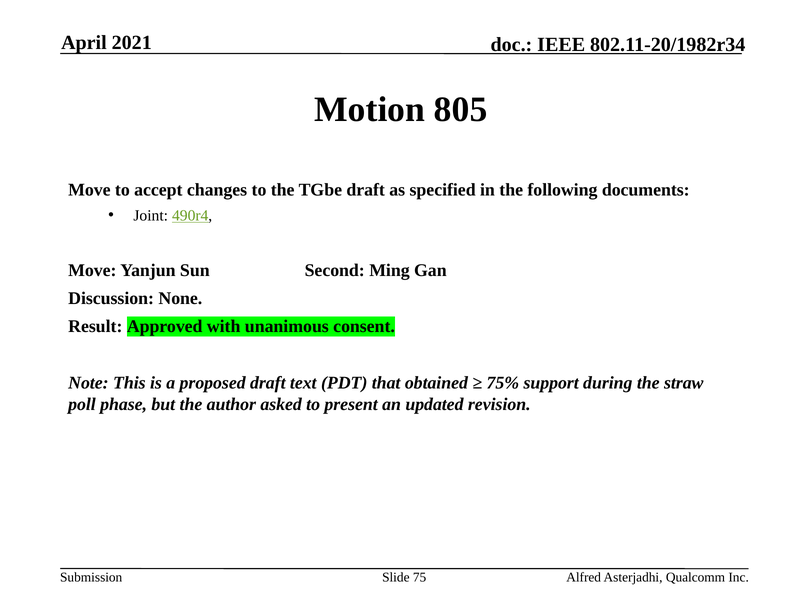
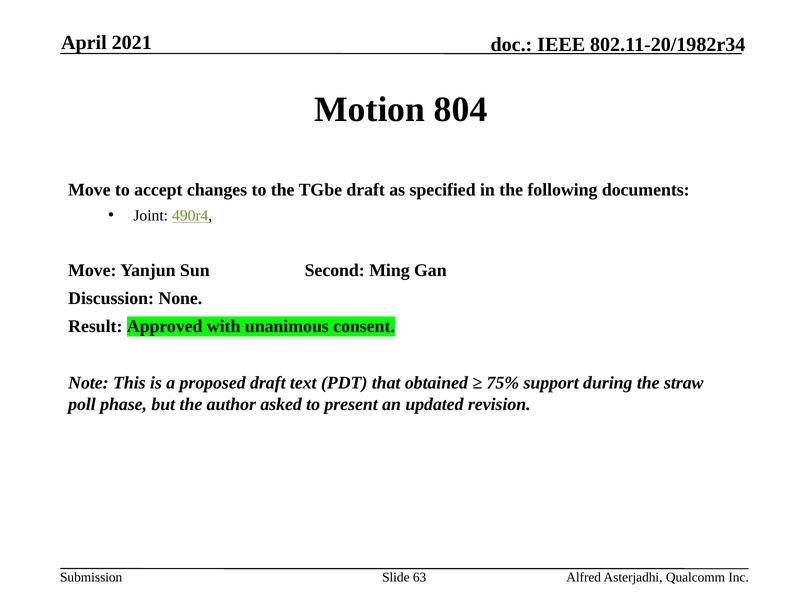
805: 805 -> 804
75: 75 -> 63
